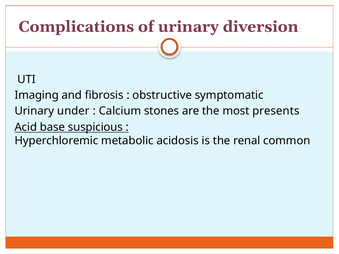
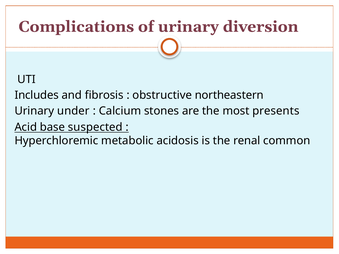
Imaging: Imaging -> Includes
symptomatic: symptomatic -> northeastern
suspicious: suspicious -> suspected
